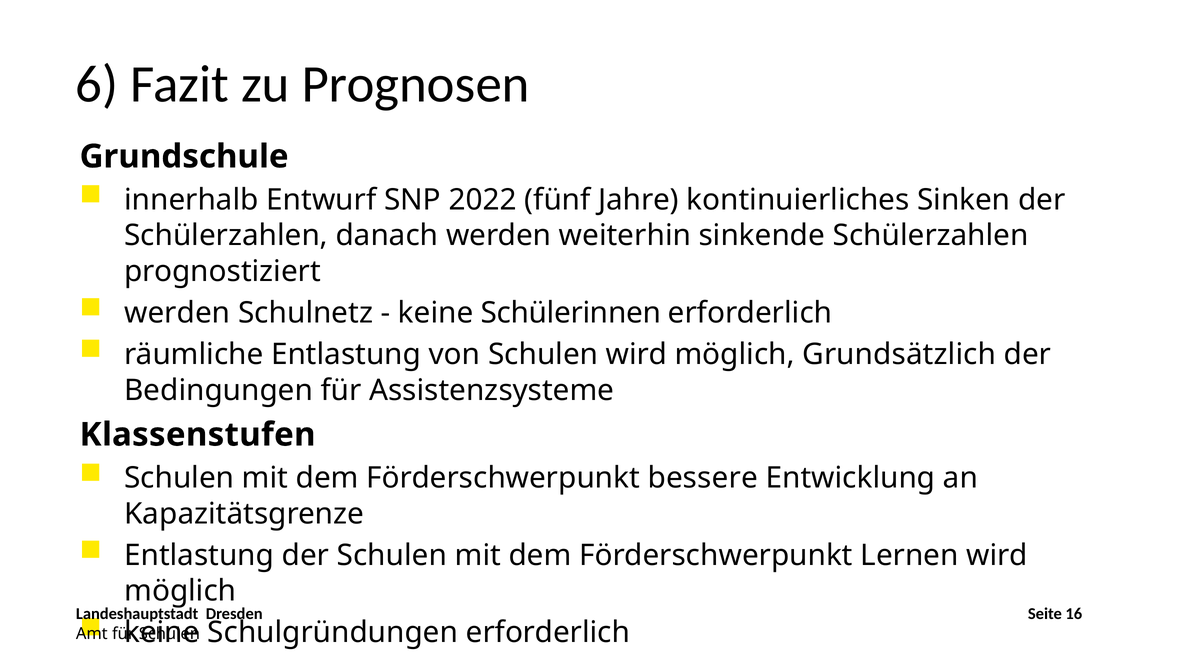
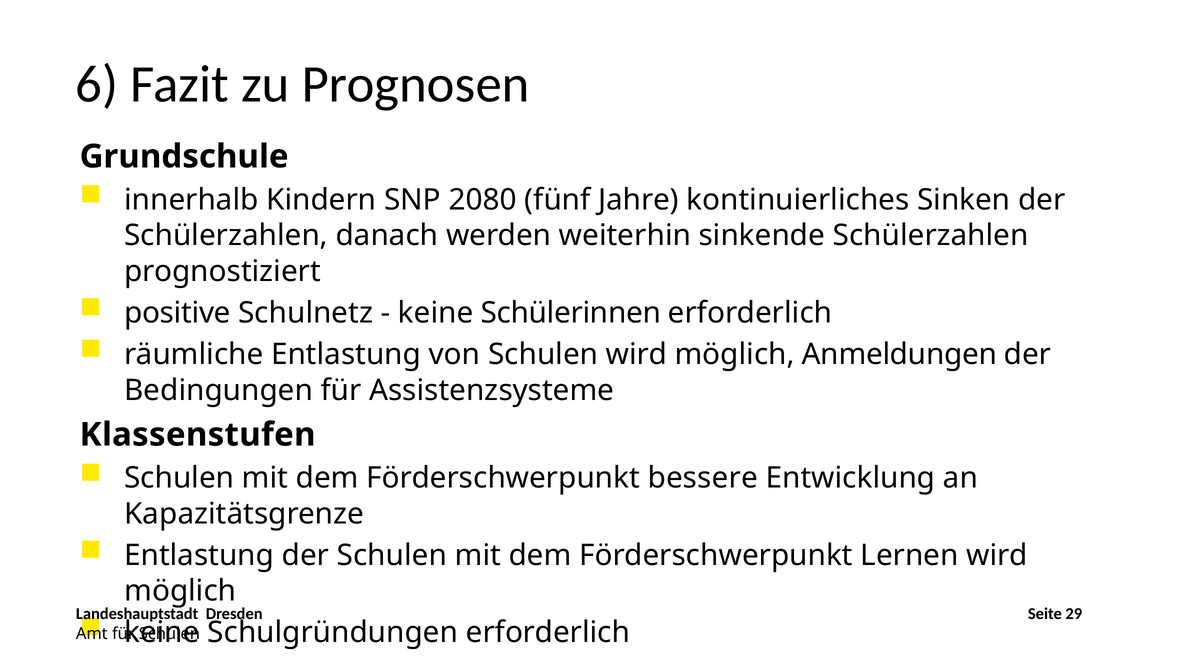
Entwurf: Entwurf -> Kindern
2022: 2022 -> 2080
werden at (177, 313): werden -> positive
Grundsätzlich: Grundsätzlich -> Anmeldungen
16: 16 -> 29
